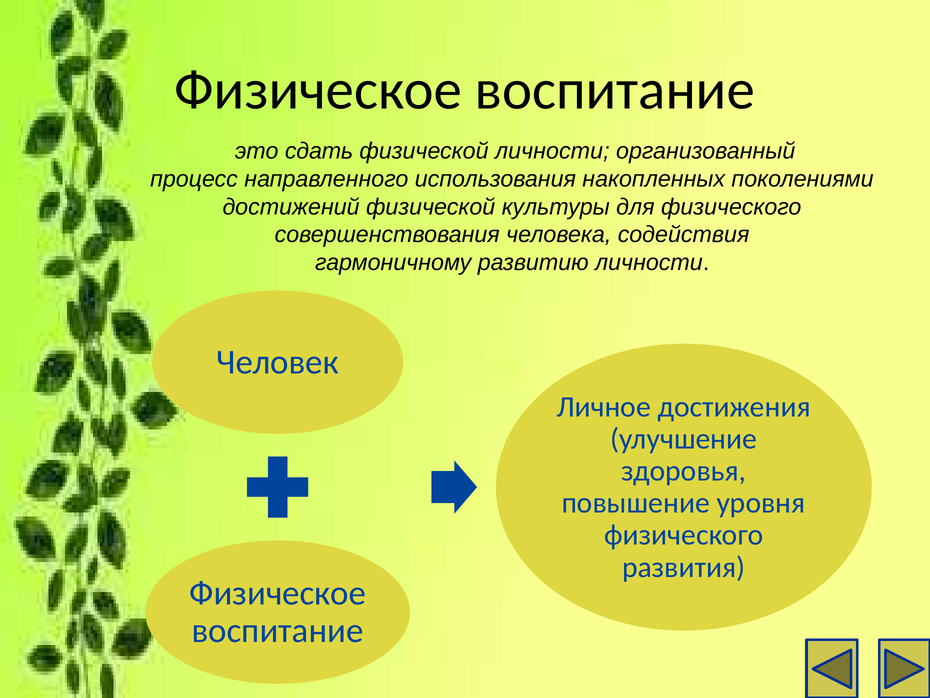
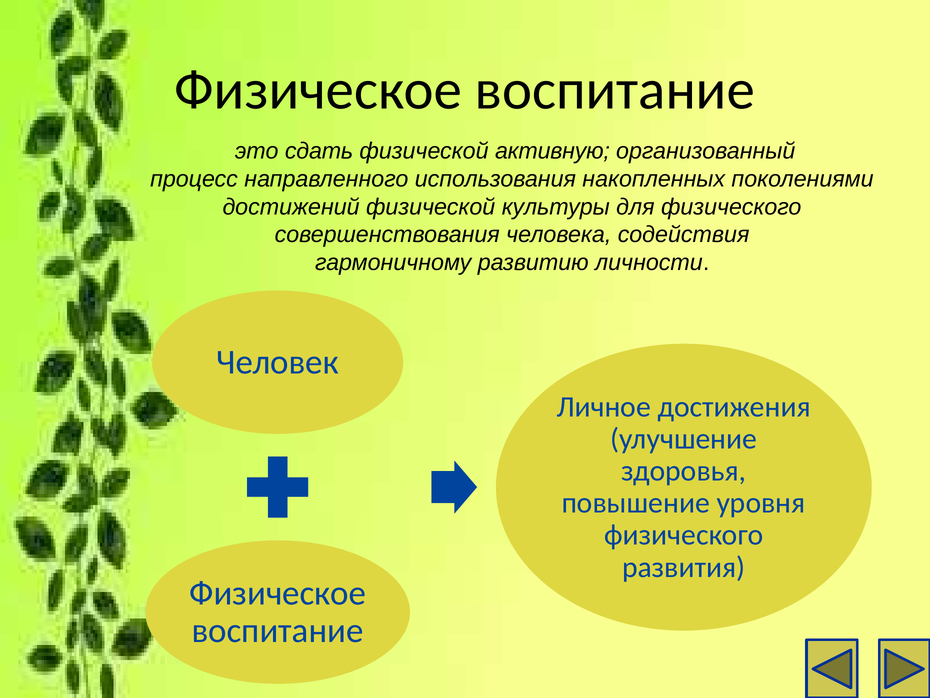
физической личности: личности -> активную
